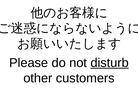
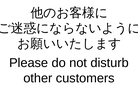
disturb underline: present -> none
